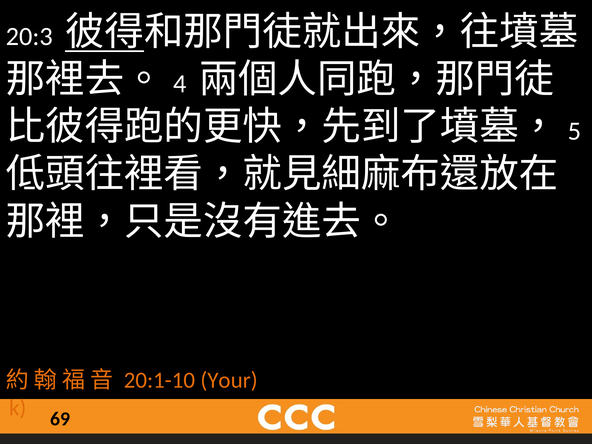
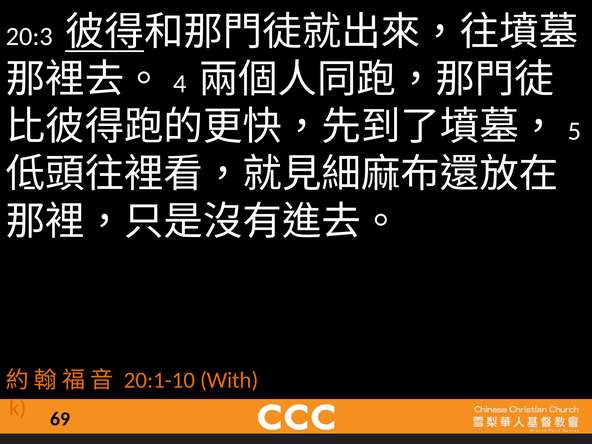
Your: Your -> With
